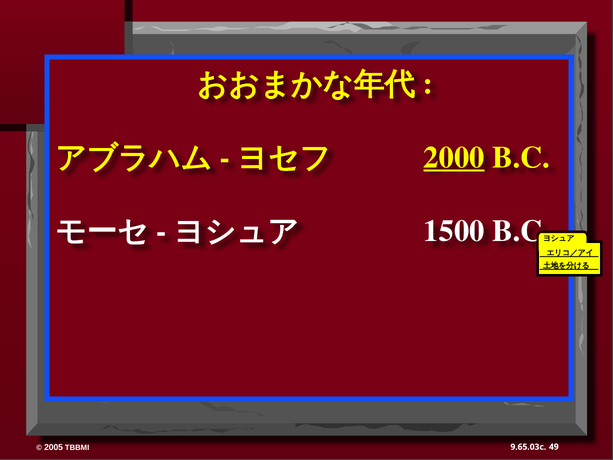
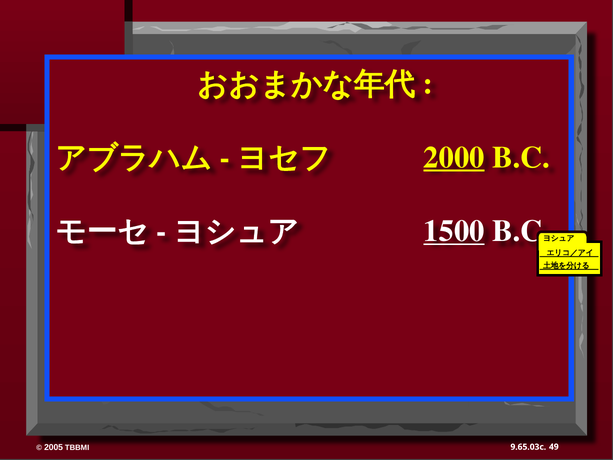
1500 underline: none -> present
